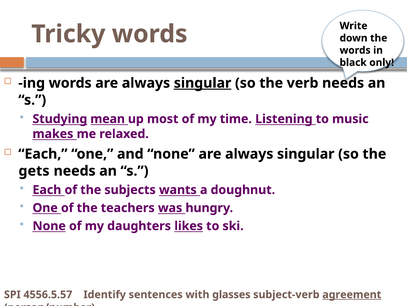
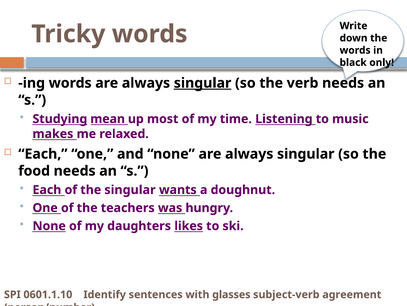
gets: gets -> food
the subjects: subjects -> singular
4556.5.57: 4556.5.57 -> 0601.1.10
agreement underline: present -> none
